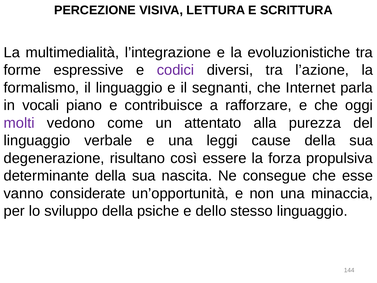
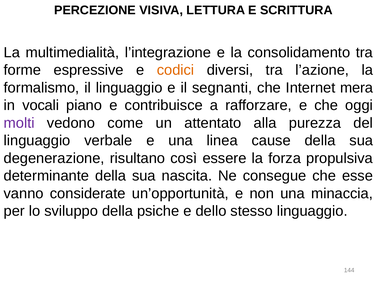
evoluzionistiche: evoluzionistiche -> consolidamento
codici colour: purple -> orange
parla: parla -> mera
leggi: leggi -> linea
